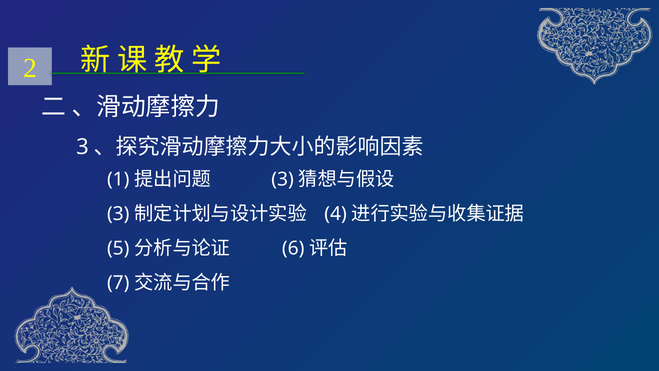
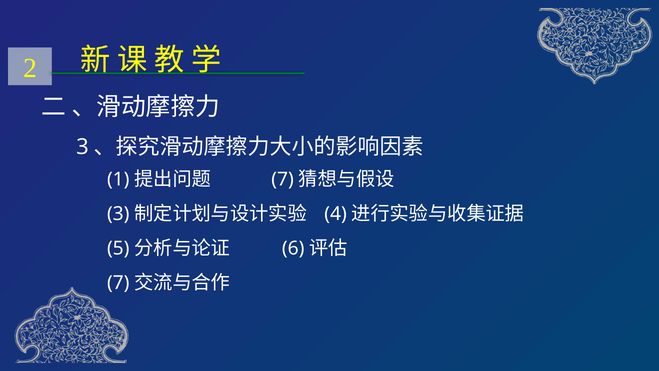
3 at (283, 179): 3 -> 7
